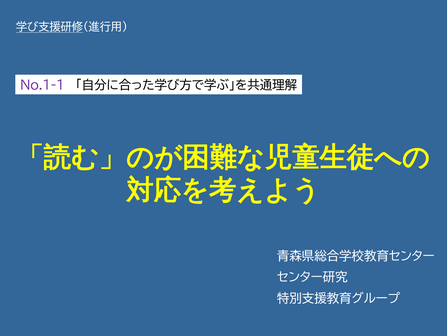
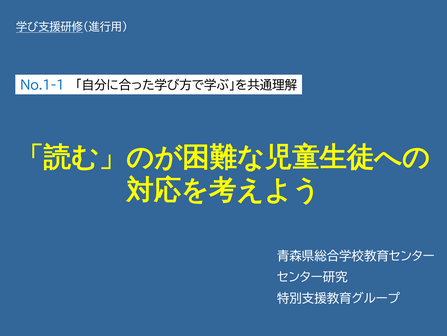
No.1-1 colour: purple -> blue
